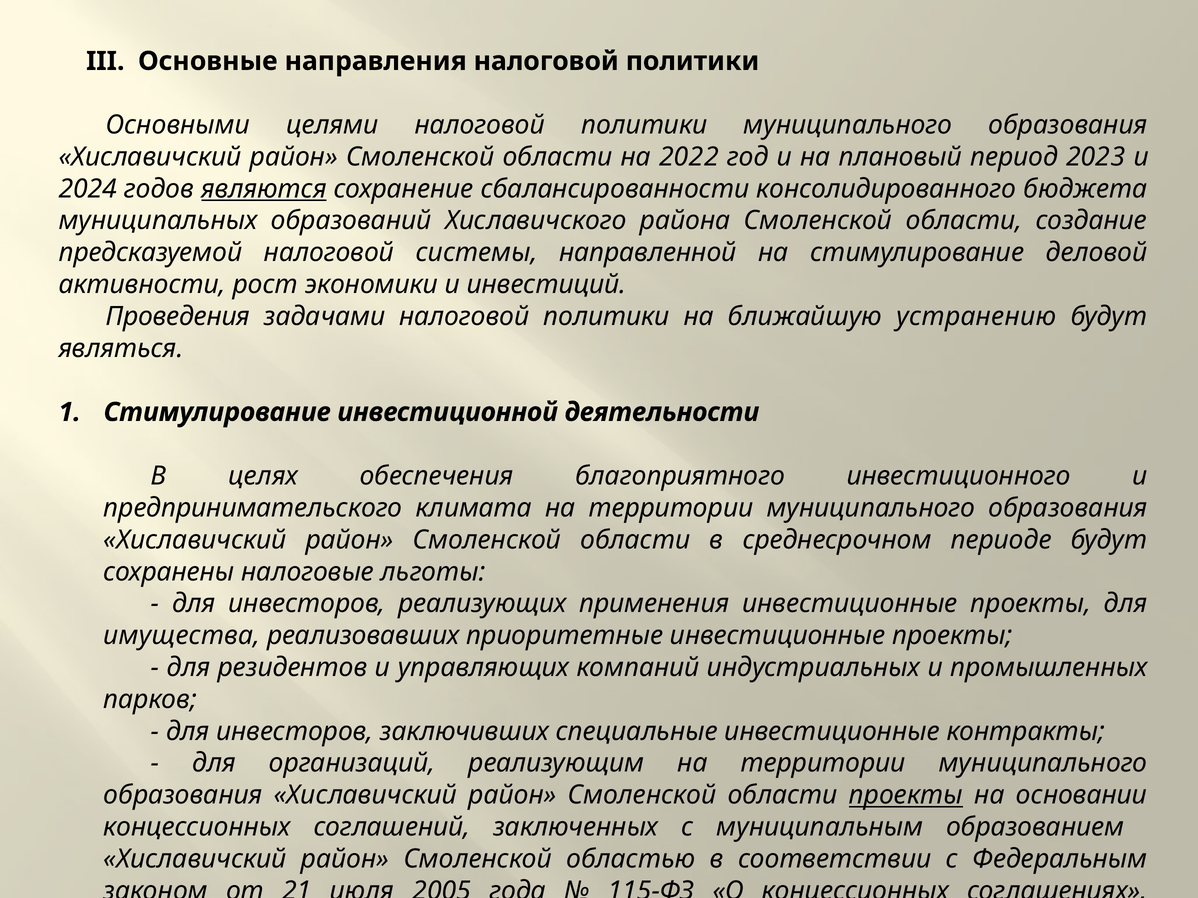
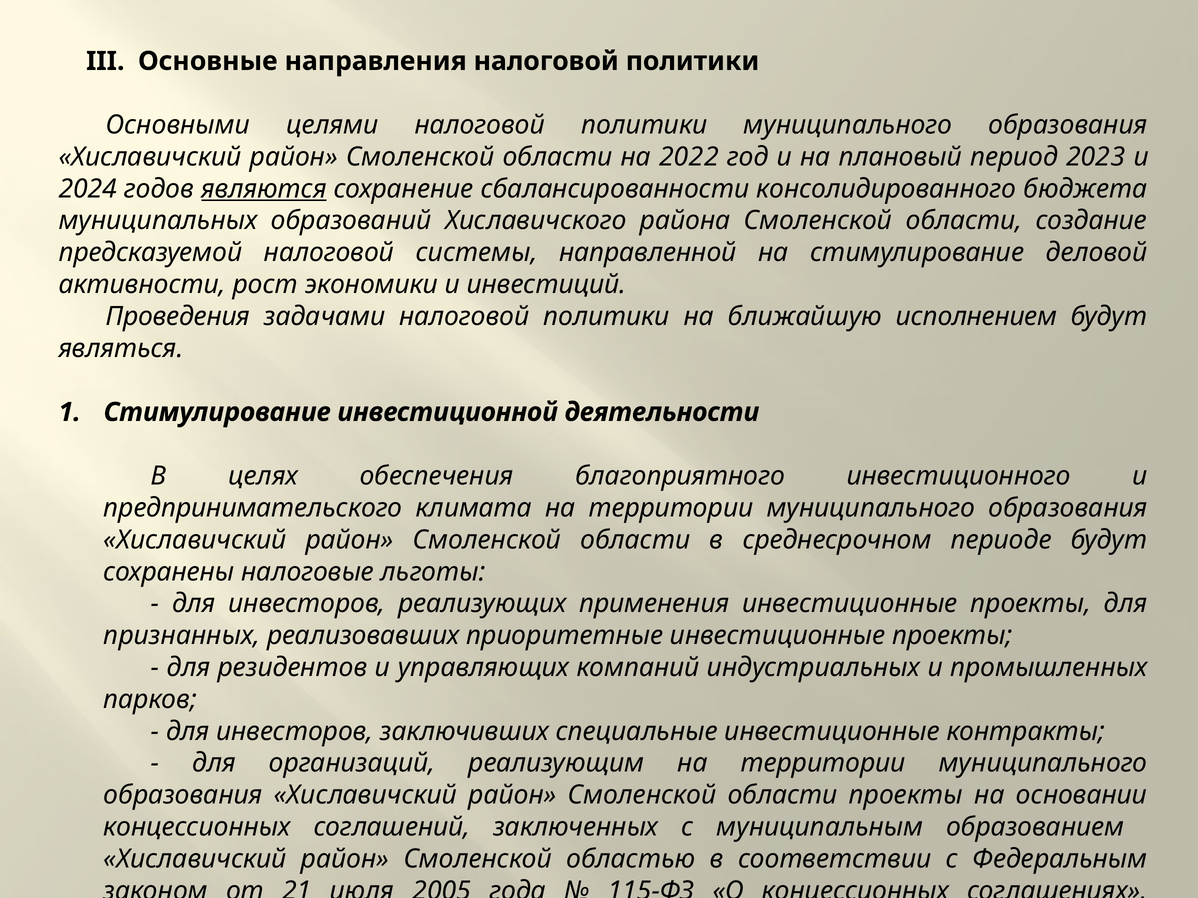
устранению: устранению -> исполнением
имущества: имущества -> признанных
проекты at (906, 796) underline: present -> none
